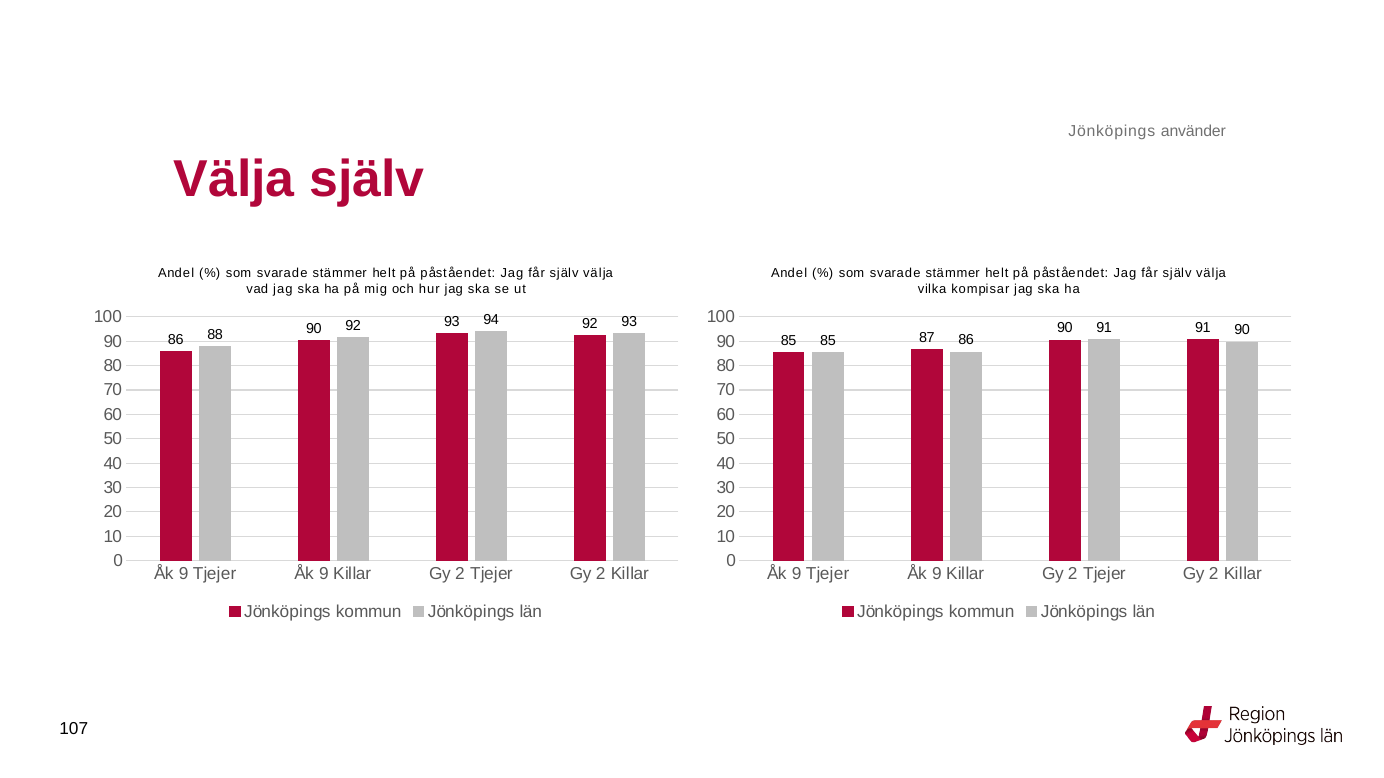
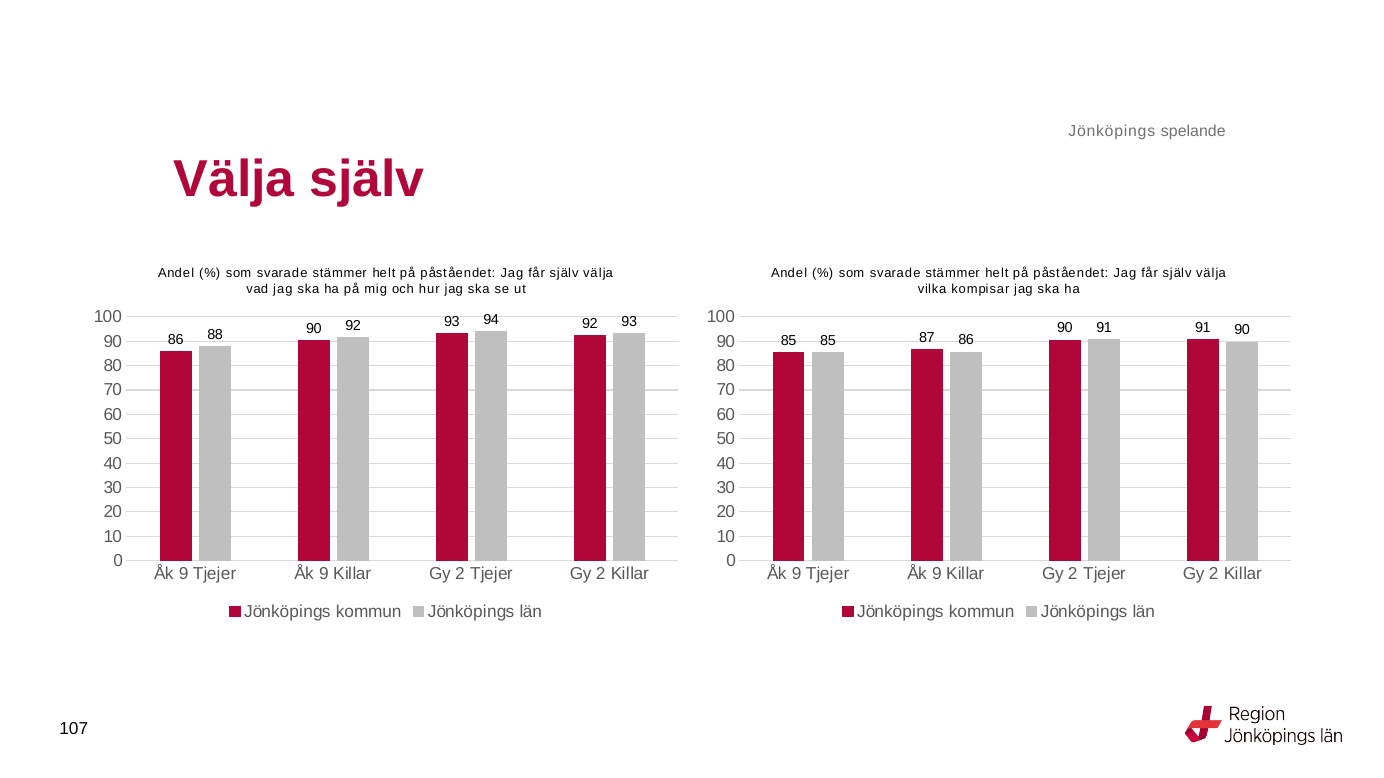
använder: använder -> spelande
